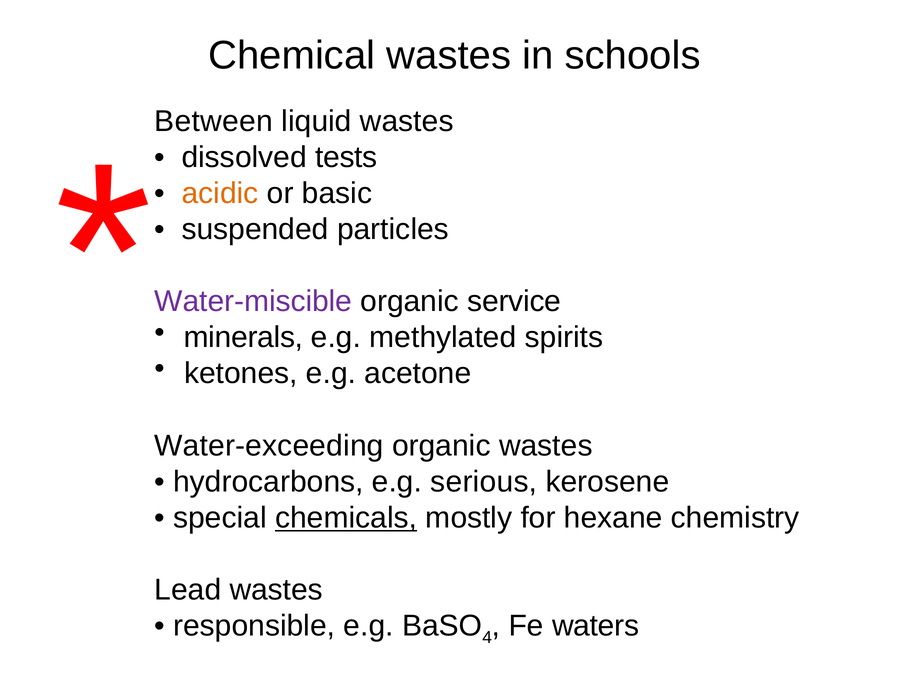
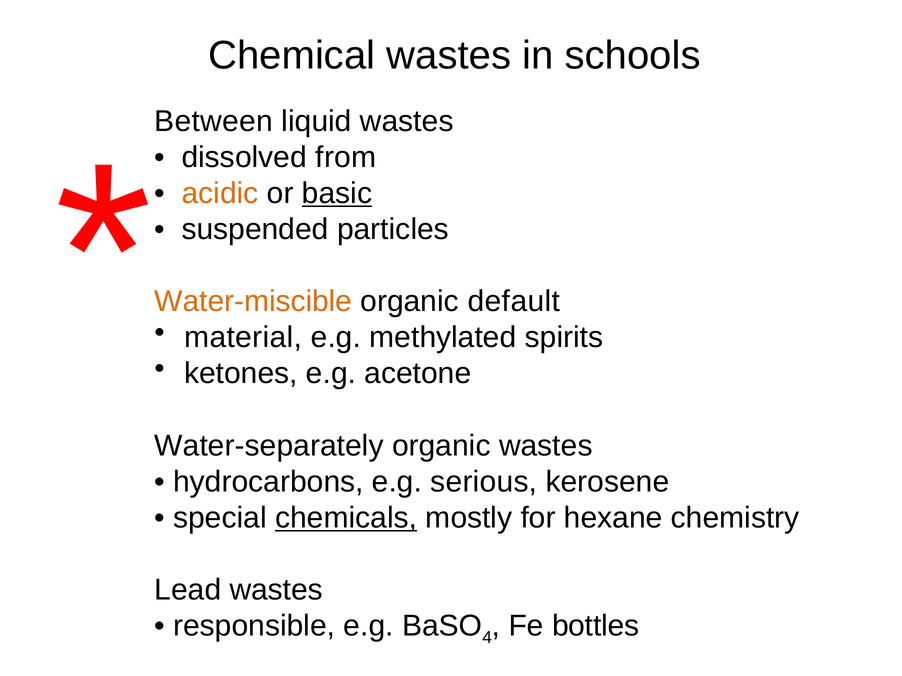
tests: tests -> from
basic underline: none -> present
Water-miscible colour: purple -> orange
service: service -> default
minerals: minerals -> material
Water-exceeding: Water-exceeding -> Water-separately
waters: waters -> bottles
